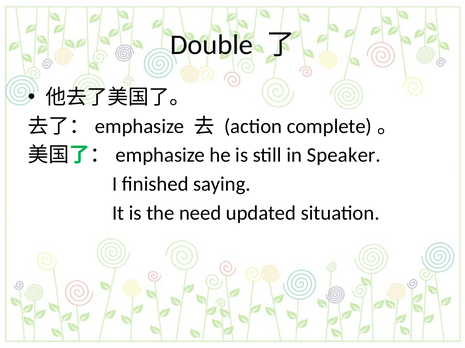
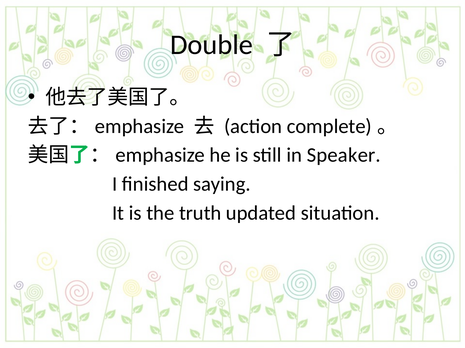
need: need -> truth
